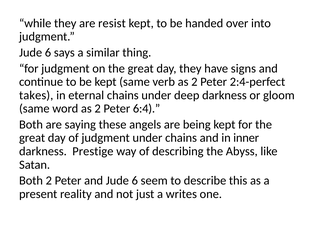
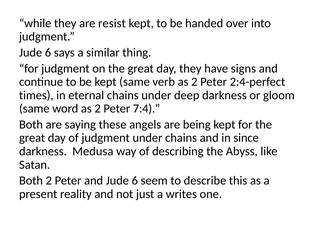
takes: takes -> times
6:4: 6:4 -> 7:4
inner: inner -> since
Prestige: Prestige -> Medusa
